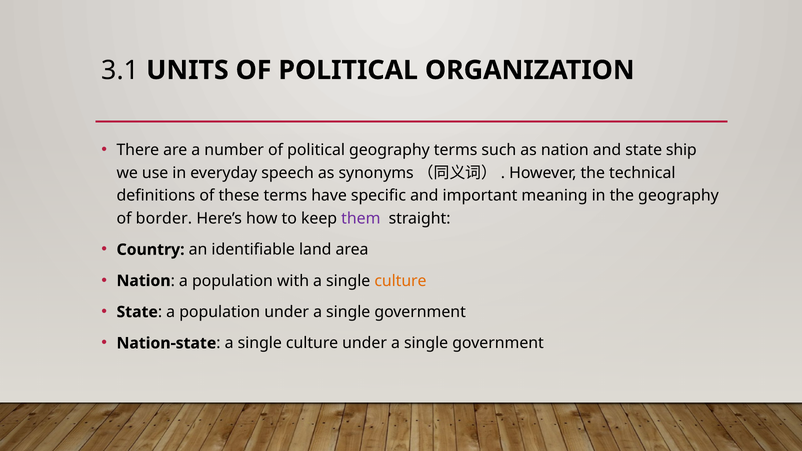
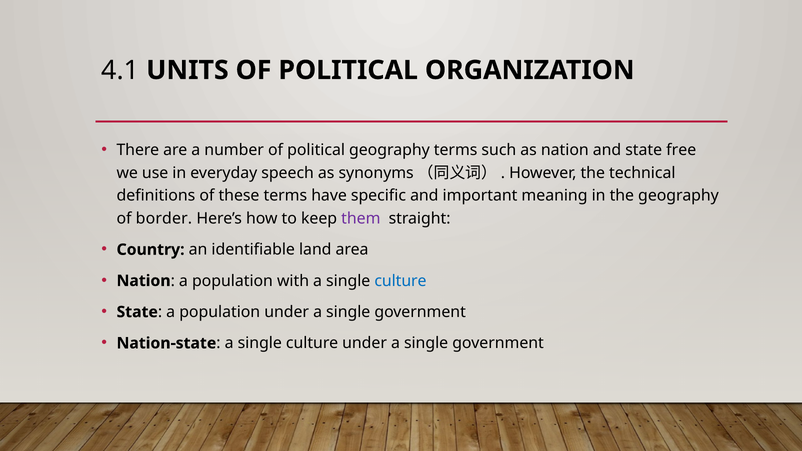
3.1: 3.1 -> 4.1
ship: ship -> free
culture at (400, 281) colour: orange -> blue
